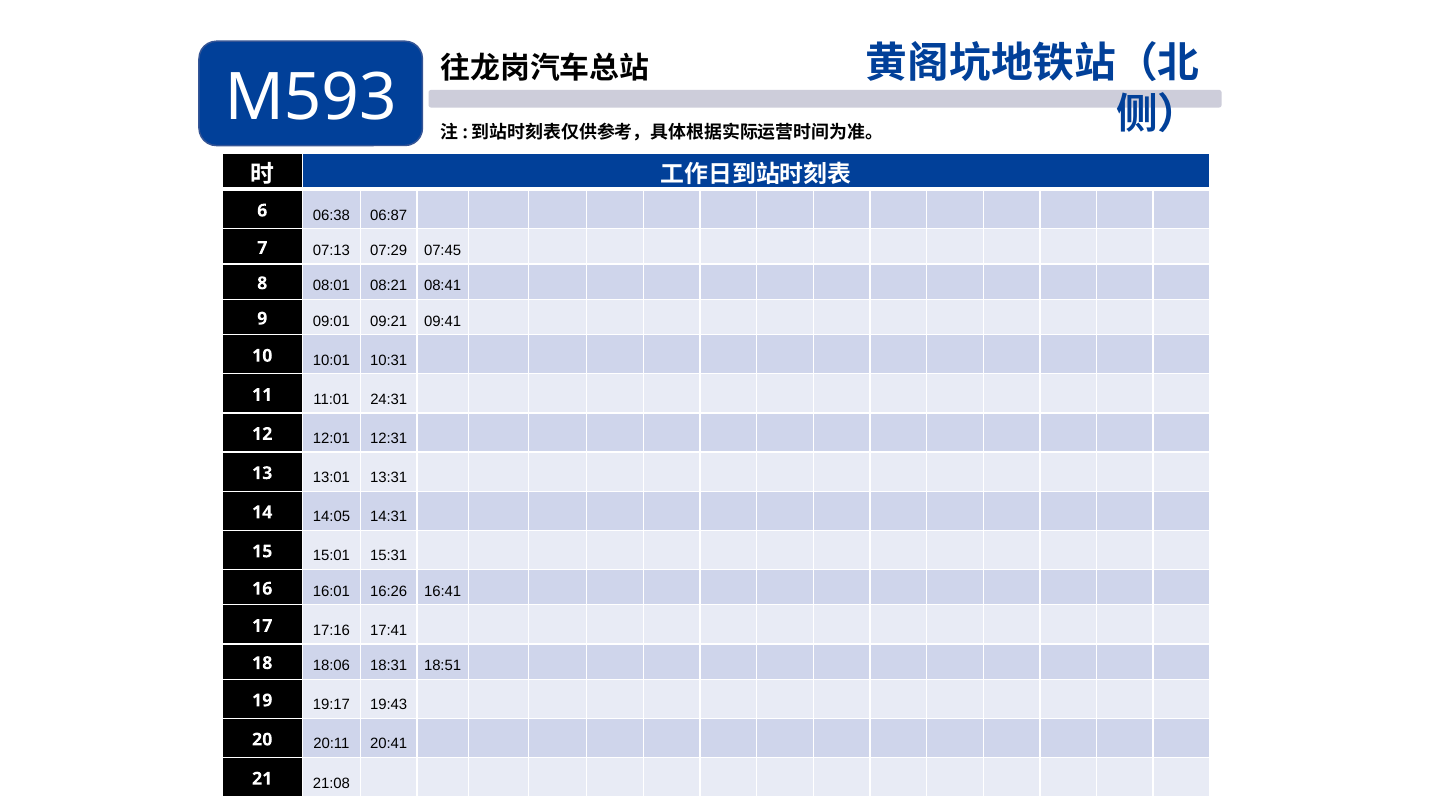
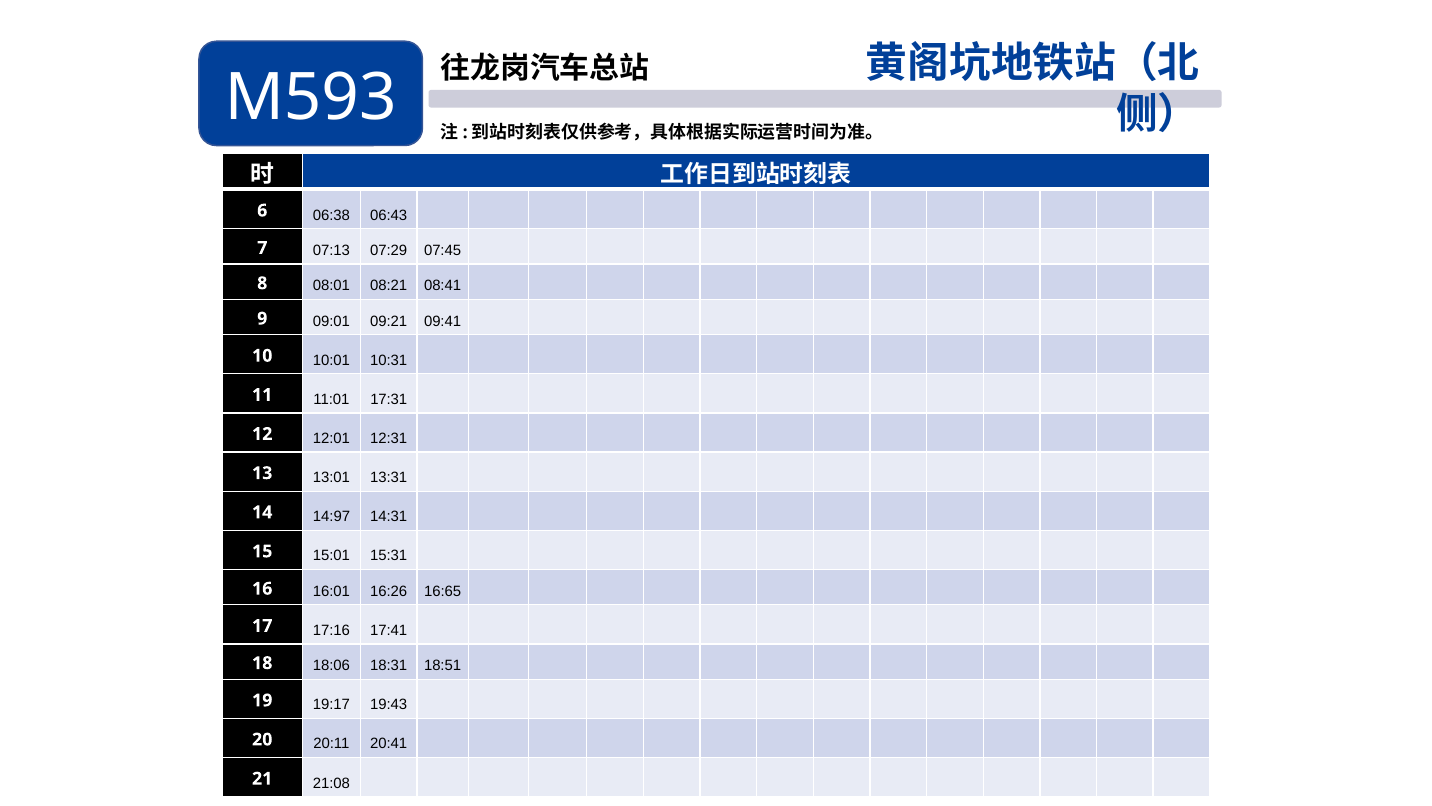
06:87: 06:87 -> 06:43
24:31: 24:31 -> 17:31
14:05: 14:05 -> 14:97
16:41: 16:41 -> 16:65
